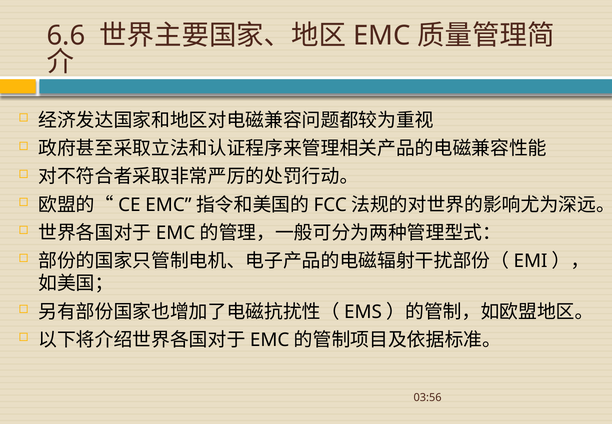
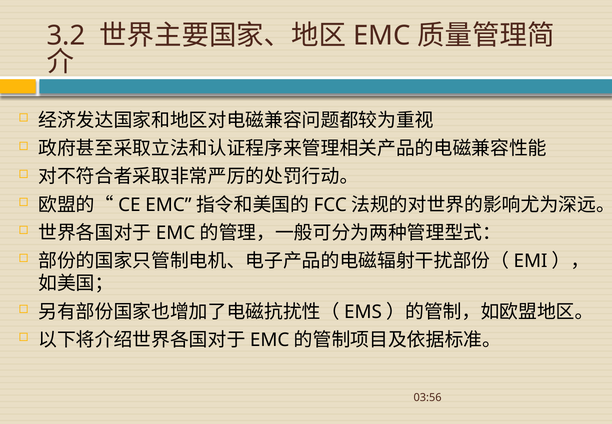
6.6: 6.6 -> 3.2
